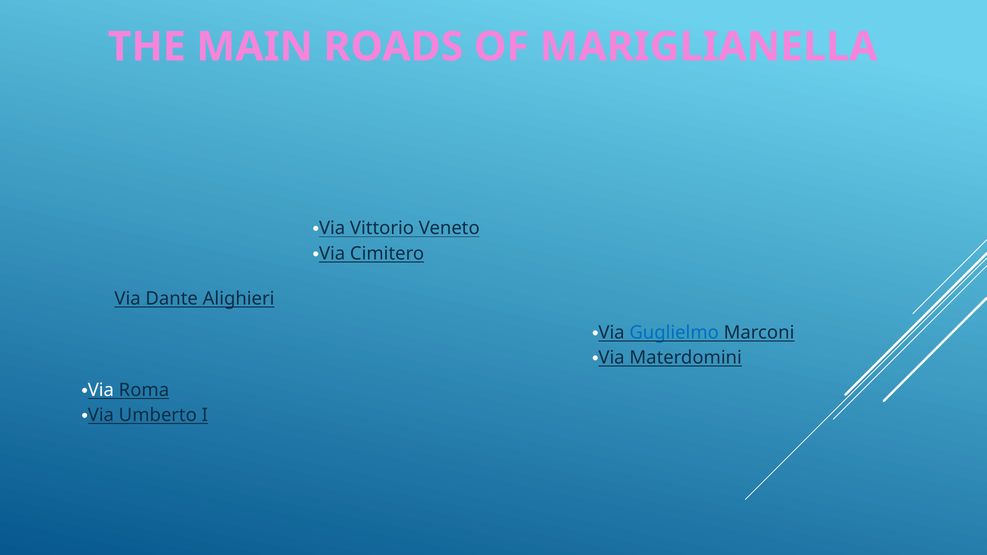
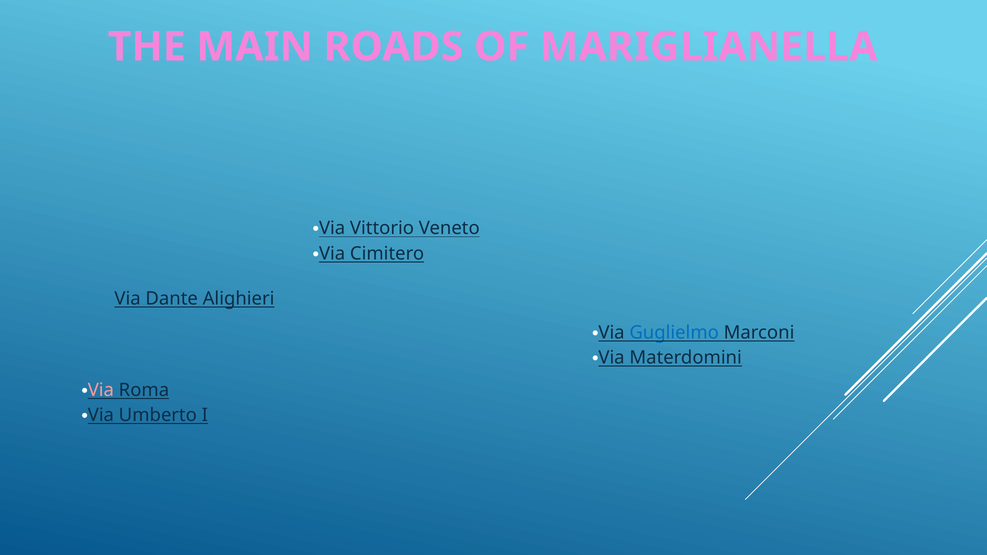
Via at (101, 390) colour: white -> pink
